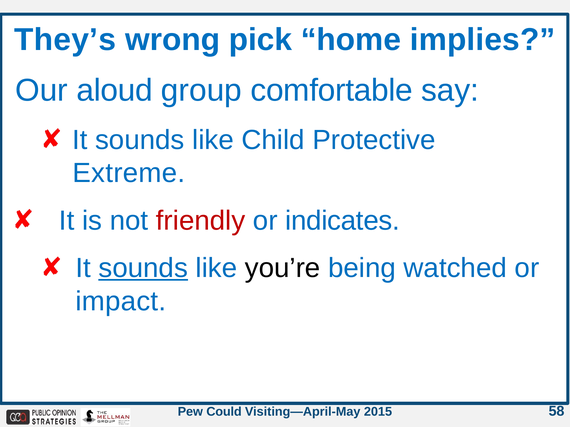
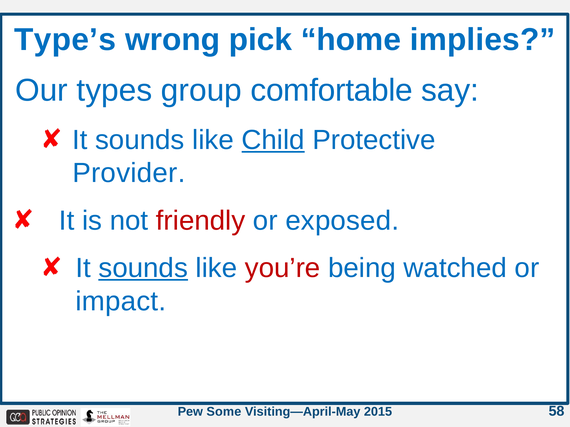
They’s: They’s -> Type’s
aloud: aloud -> types
Child underline: none -> present
Extreme: Extreme -> Provider
indicates: indicates -> exposed
you’re colour: black -> red
Could: Could -> Some
